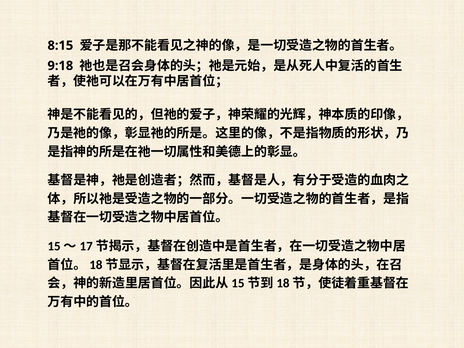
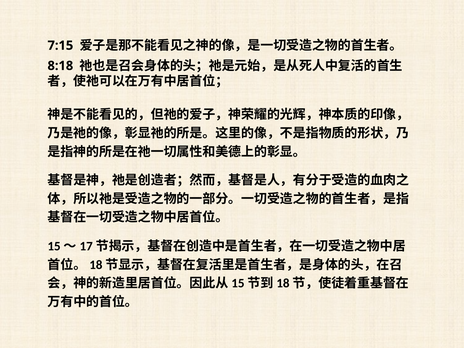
8:15: 8:15 -> 7:15
9:18: 9:18 -> 8:18
